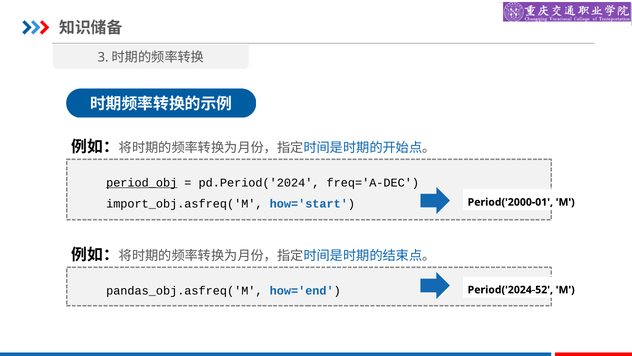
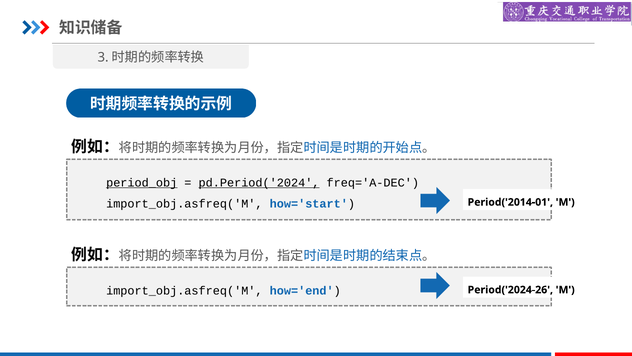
pd.Period('2024 underline: none -> present
Period('2000-01: Period('2000-01 -> Period('2014-01
pandas_obj.asfreq('M at (184, 290): pandas_obj.asfreq('M -> import_obj.asfreq('M
Period('2024-52: Period('2024-52 -> Period('2024-26
